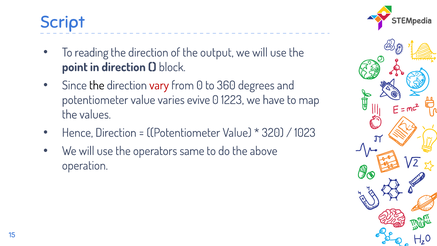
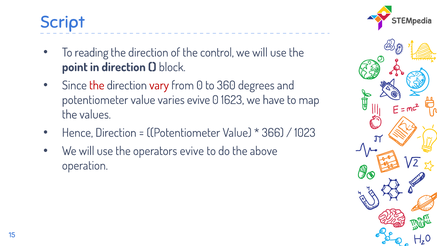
output: output -> control
the at (97, 85) colour: black -> red
1223: 1223 -> 1623
320: 320 -> 366
operators same: same -> evive
